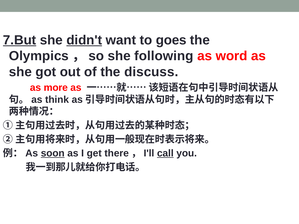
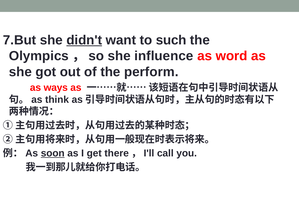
7.But underline: present -> none
goes: goes -> such
following: following -> influence
discuss: discuss -> perform
more: more -> ways
call underline: present -> none
